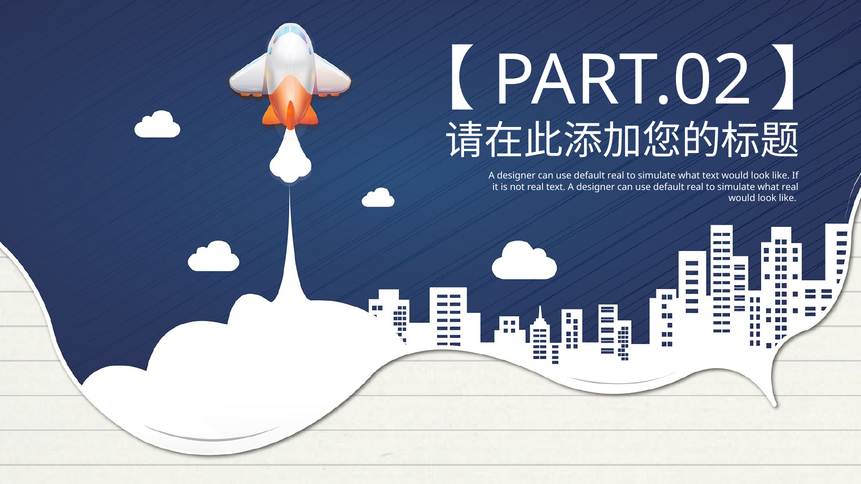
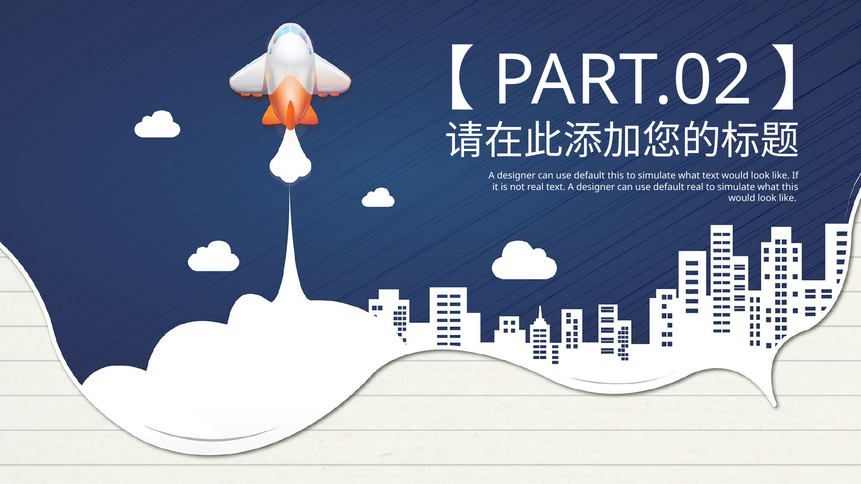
real at (616, 176): real -> this
what real: real -> this
